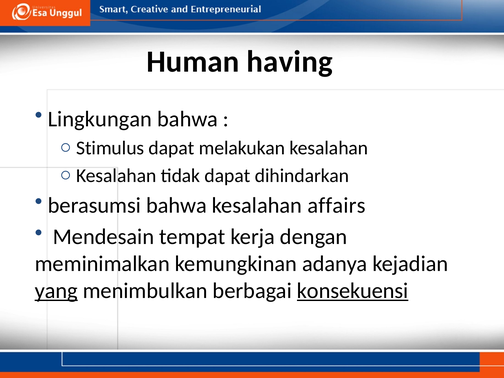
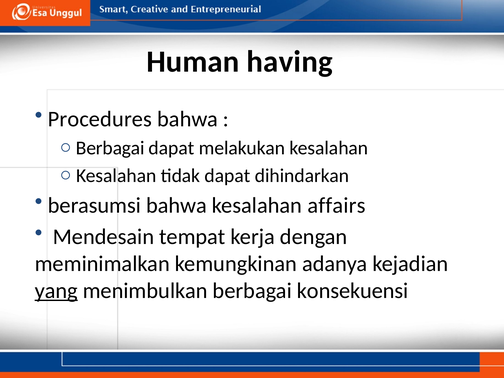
Lingkungan: Lingkungan -> Procedures
Stimulus at (110, 148): Stimulus -> Berbagai
konsekuensi underline: present -> none
